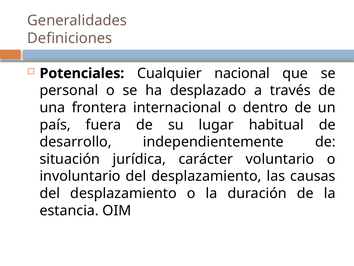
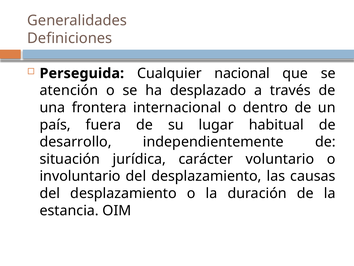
Potenciales: Potenciales -> Perseguida
personal: personal -> atención
